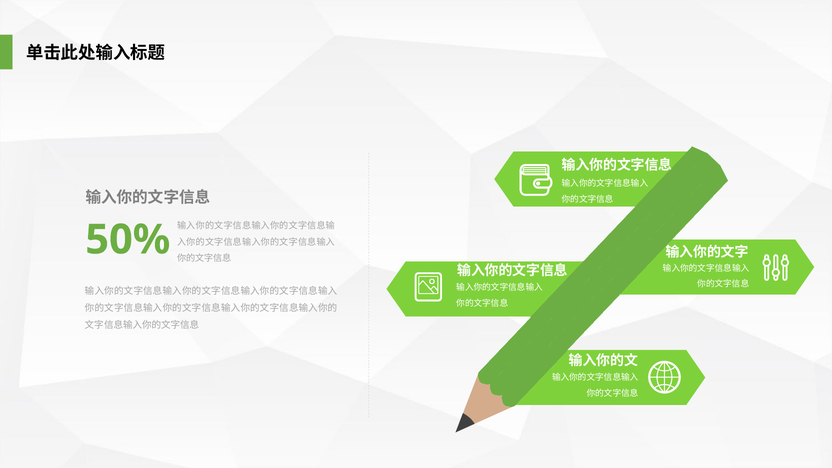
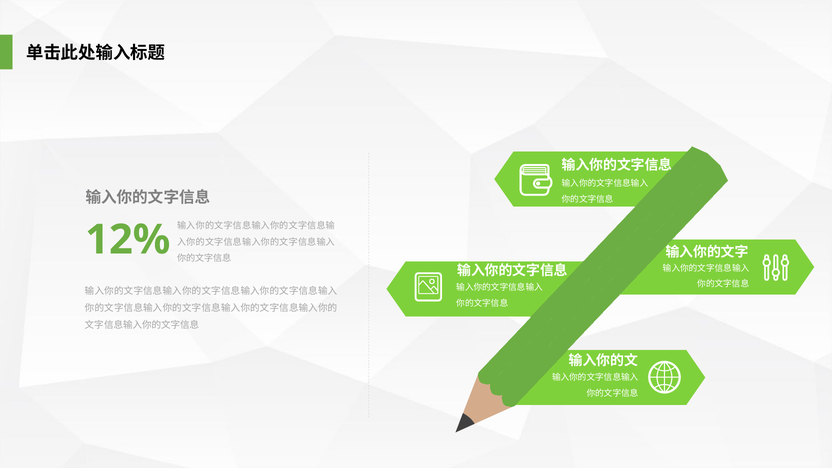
50%: 50% -> 12%
